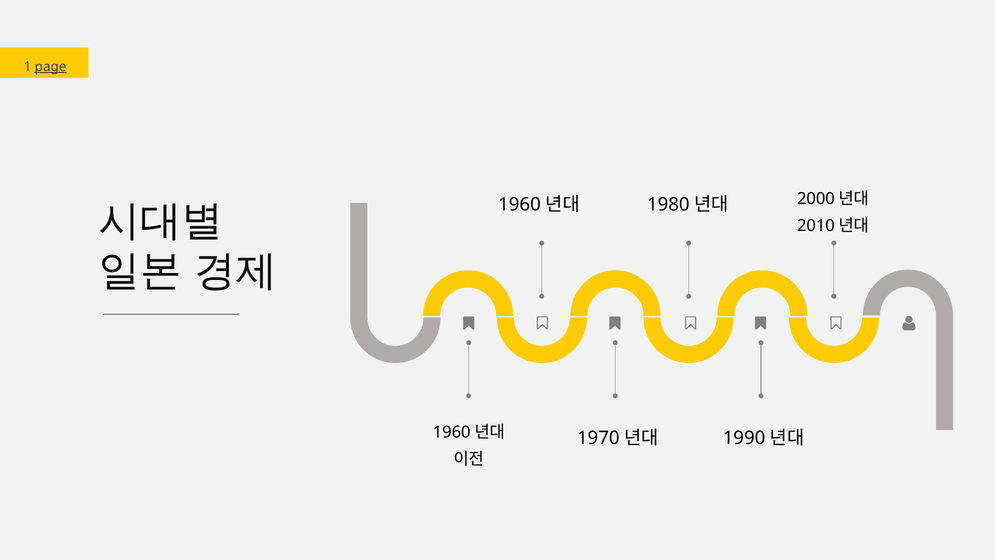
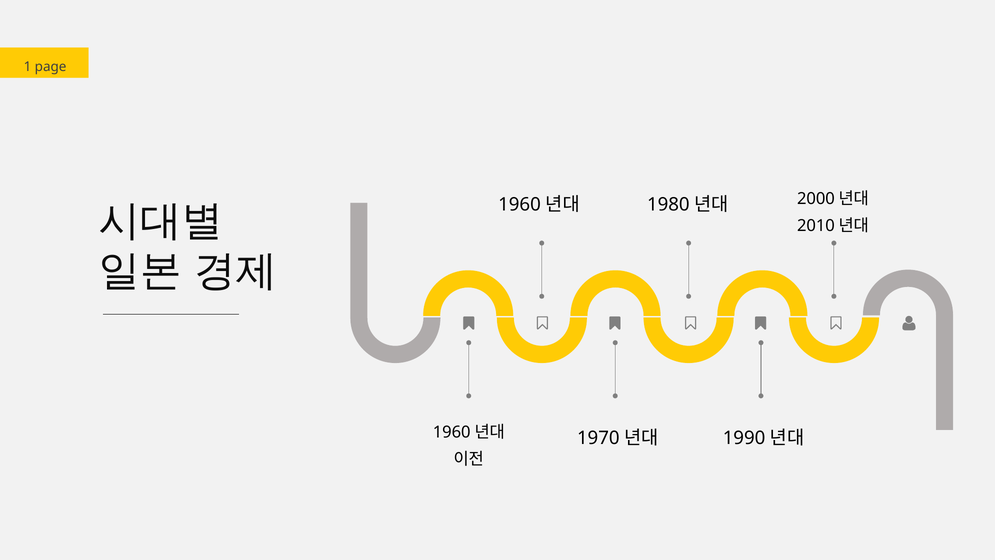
page underline: present -> none
